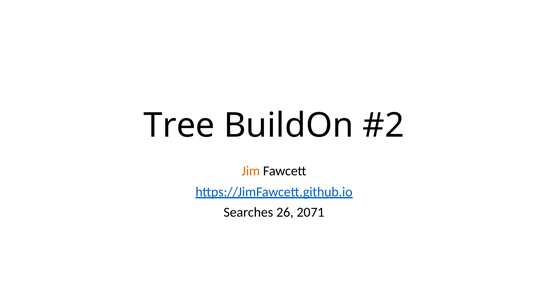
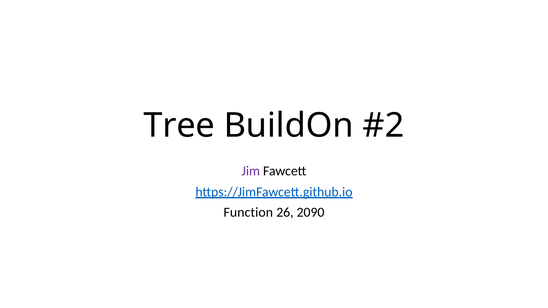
Jim colour: orange -> purple
Searches: Searches -> Function
2071: 2071 -> 2090
